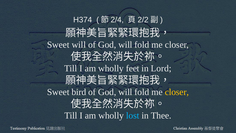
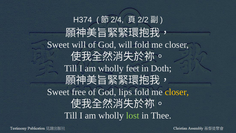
Lord: Lord -> Doth
bird: bird -> free
will at (125, 92): will -> lips
lost colour: light blue -> light green
